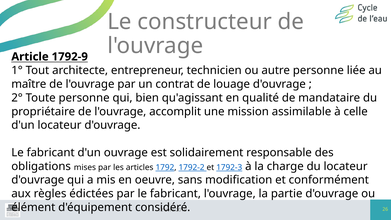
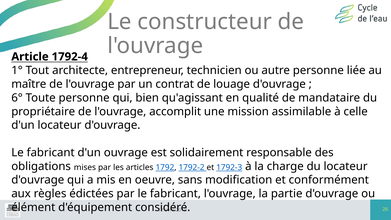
1792-9: 1792-9 -> 1792-4
2°: 2° -> 6°
